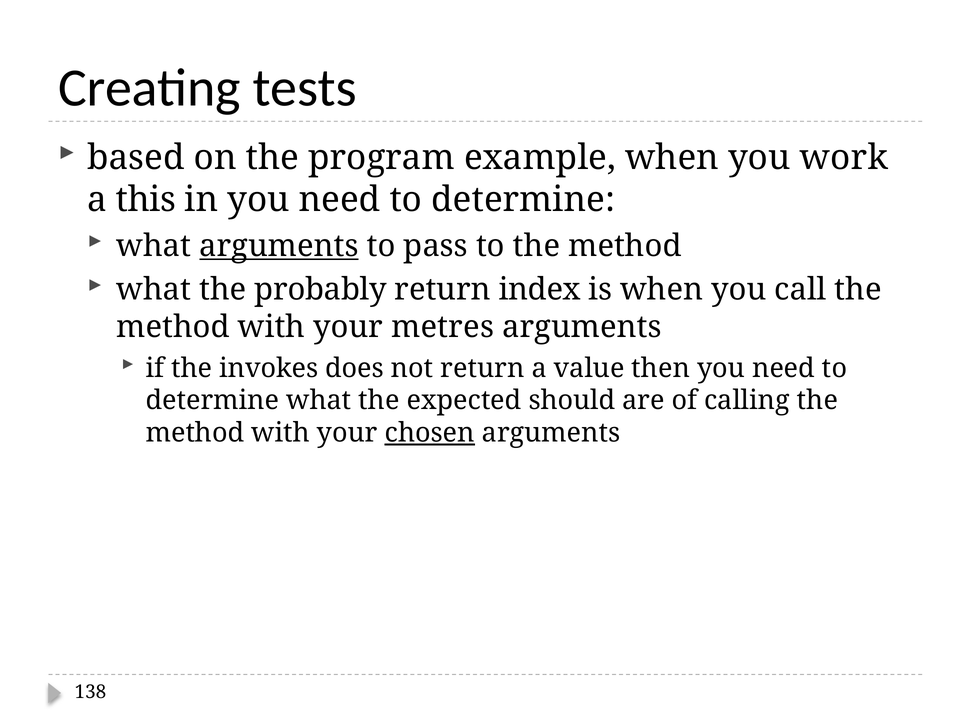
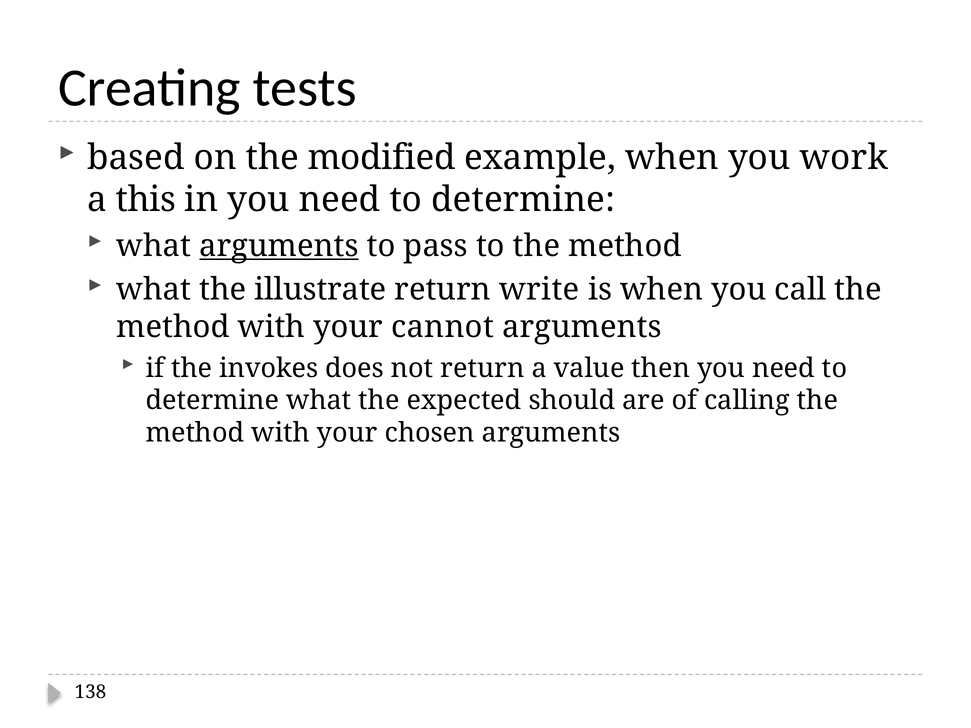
program: program -> modified
probably: probably -> illustrate
index: index -> write
metres: metres -> cannot
chosen underline: present -> none
